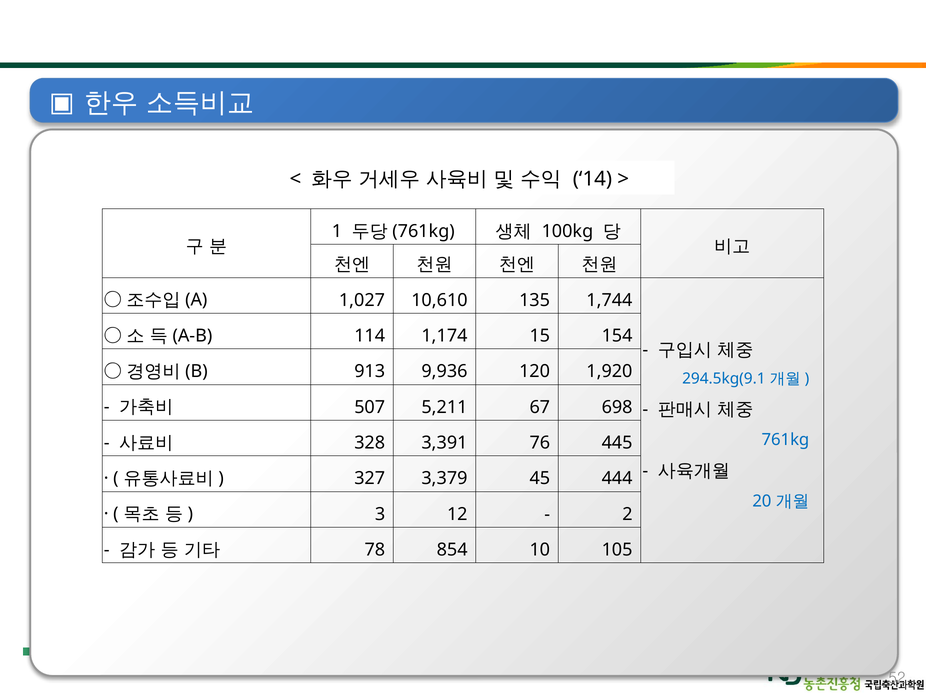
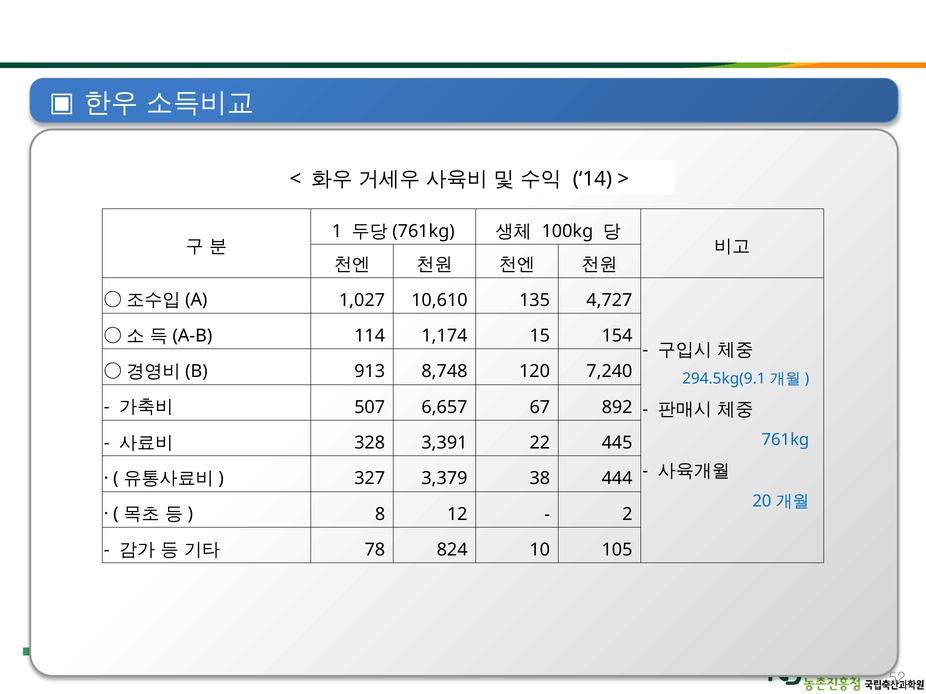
1,744: 1,744 -> 4,727
9,936: 9,936 -> 8,748
1,920: 1,920 -> 7,240
5,211: 5,211 -> 6,657
698: 698 -> 892
76: 76 -> 22
45: 45 -> 38
3: 3 -> 8
854: 854 -> 824
